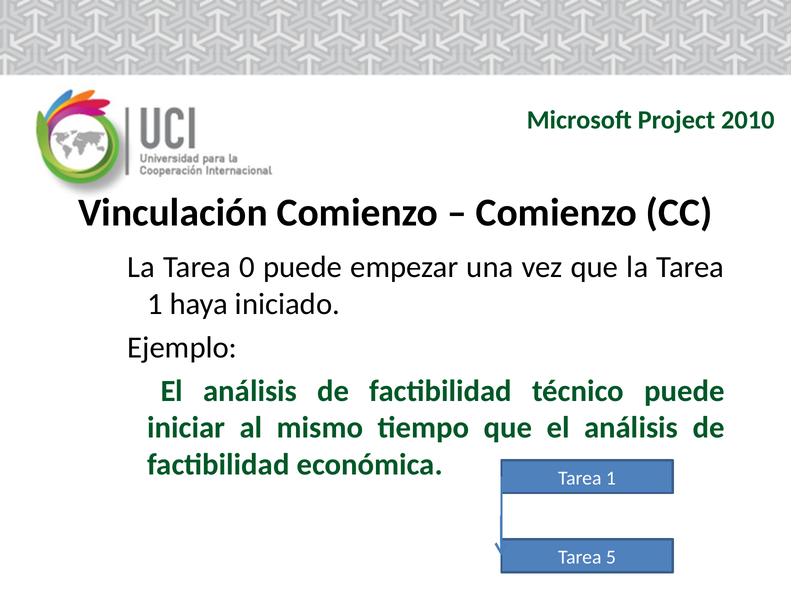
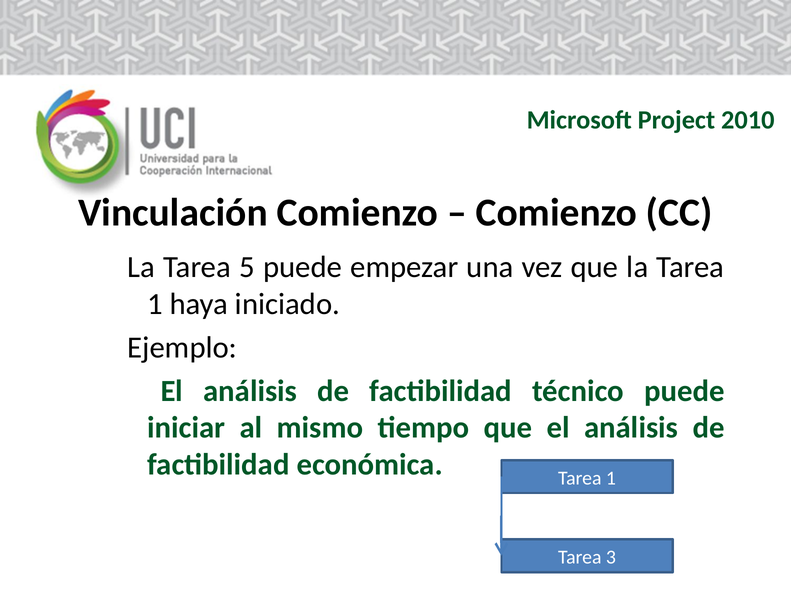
0: 0 -> 5
5: 5 -> 3
